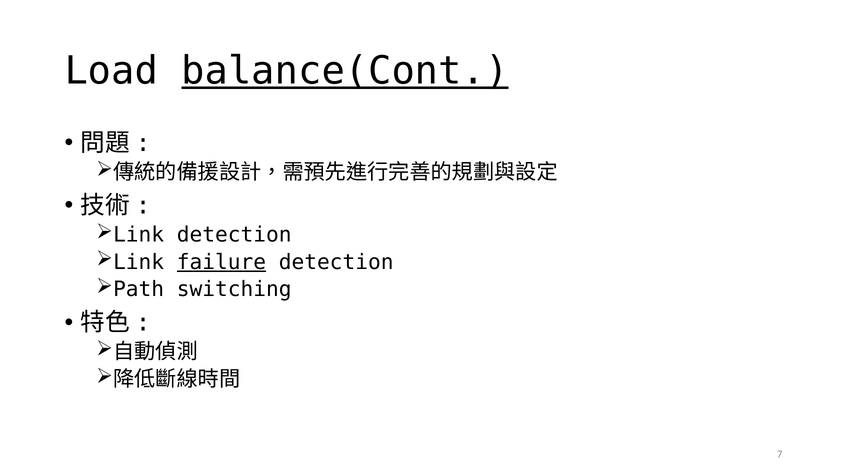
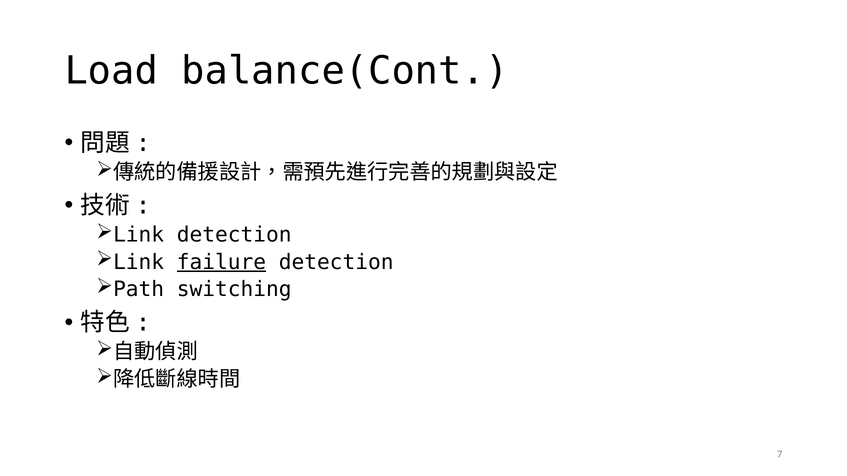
balance(Cont underline: present -> none
